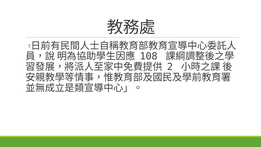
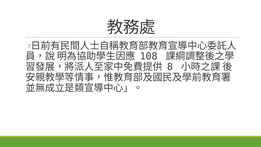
2: 2 -> 8
